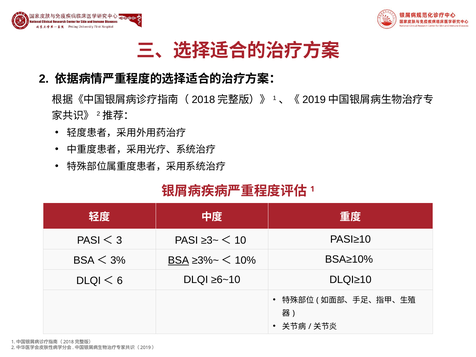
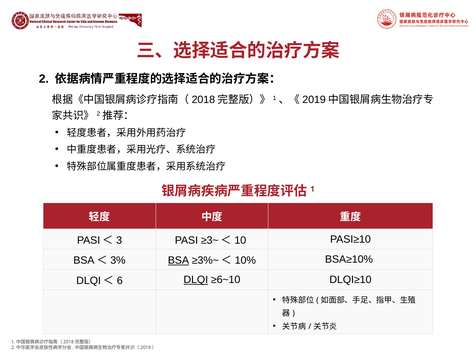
DLQI underline: none -> present
